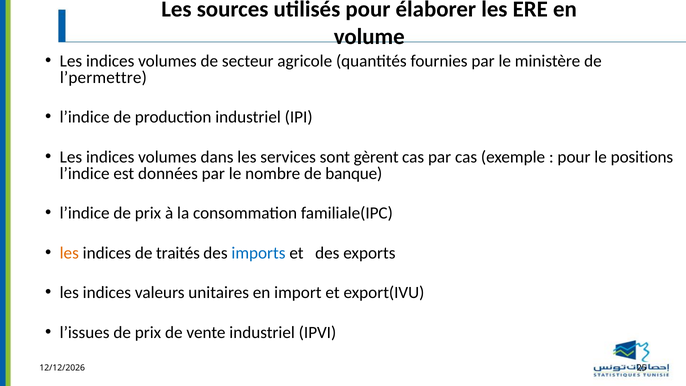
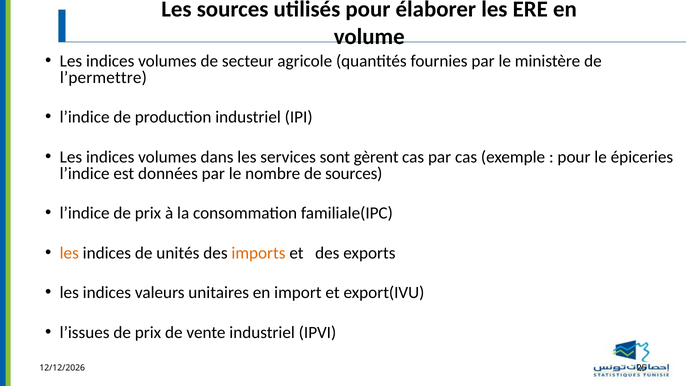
positions: positions -> épiceries
de banque: banque -> sources
traités: traités -> unités
imports colour: blue -> orange
